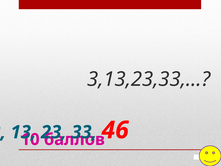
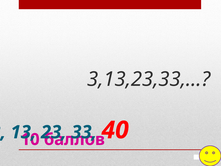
46: 46 -> 40
